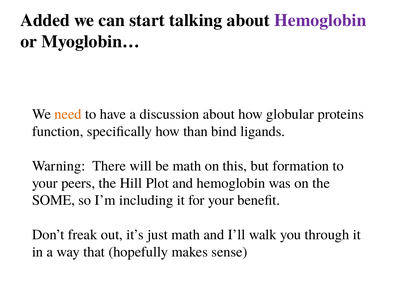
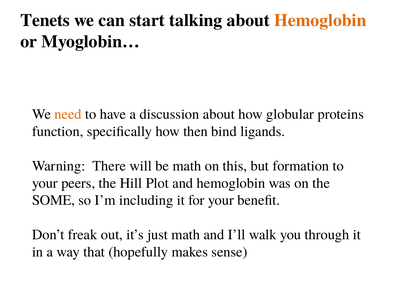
Added: Added -> Tenets
Hemoglobin at (320, 20) colour: purple -> orange
than: than -> then
